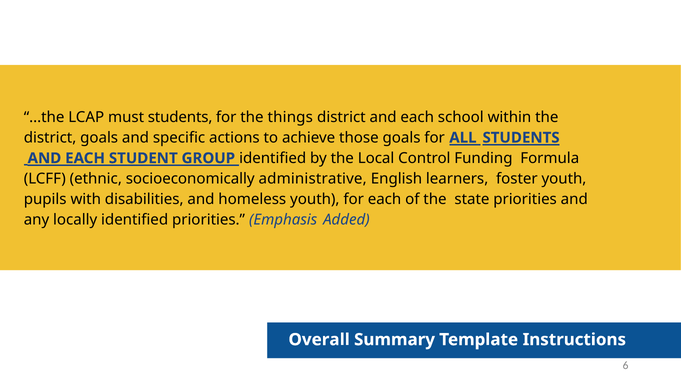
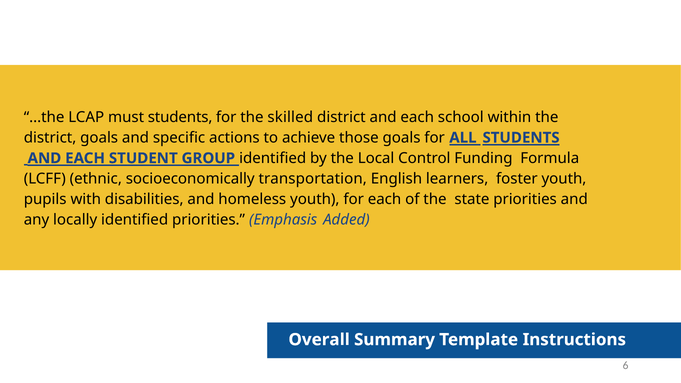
things: things -> skilled
administrative: administrative -> transportation
